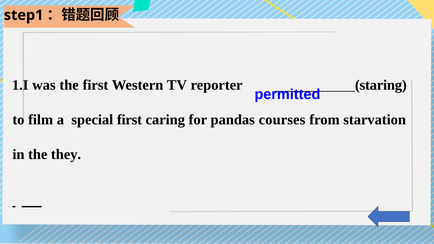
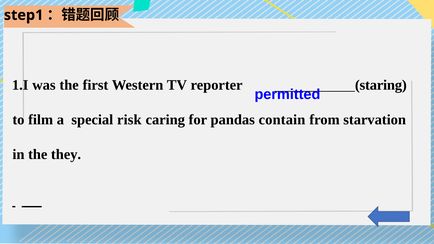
special first: first -> risk
courses: courses -> contain
